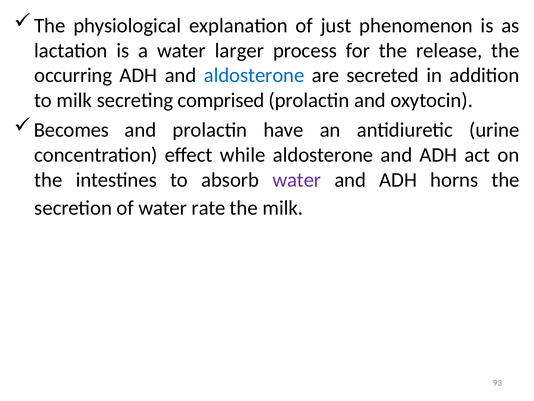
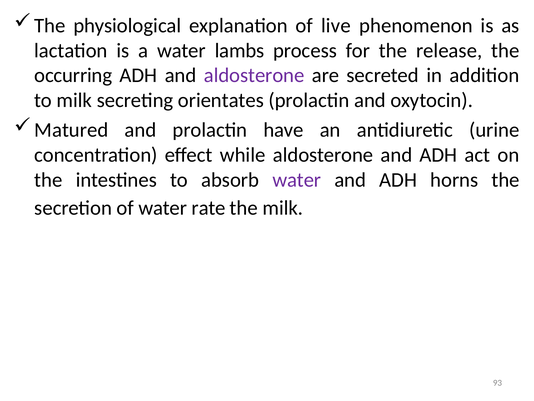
just: just -> live
larger: larger -> lambs
aldosterone at (254, 75) colour: blue -> purple
comprised: comprised -> orientates
Becomes: Becomes -> Matured
